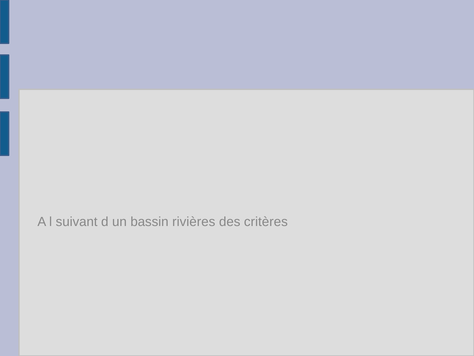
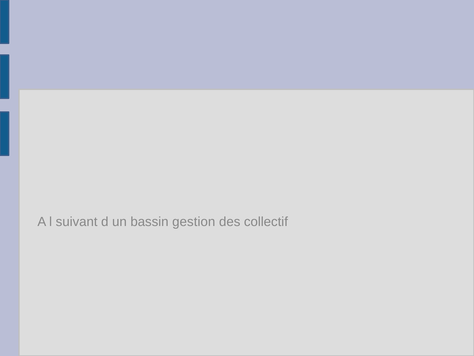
rivières: rivières -> gestion
critères: critères -> collectif
